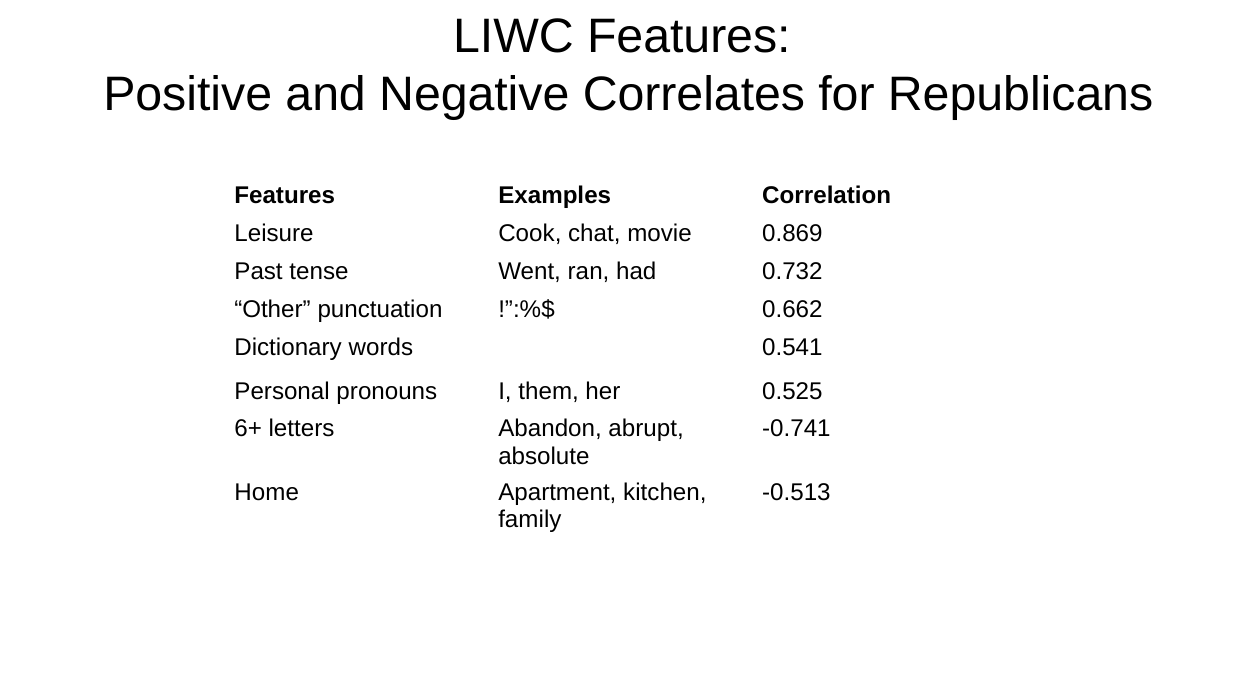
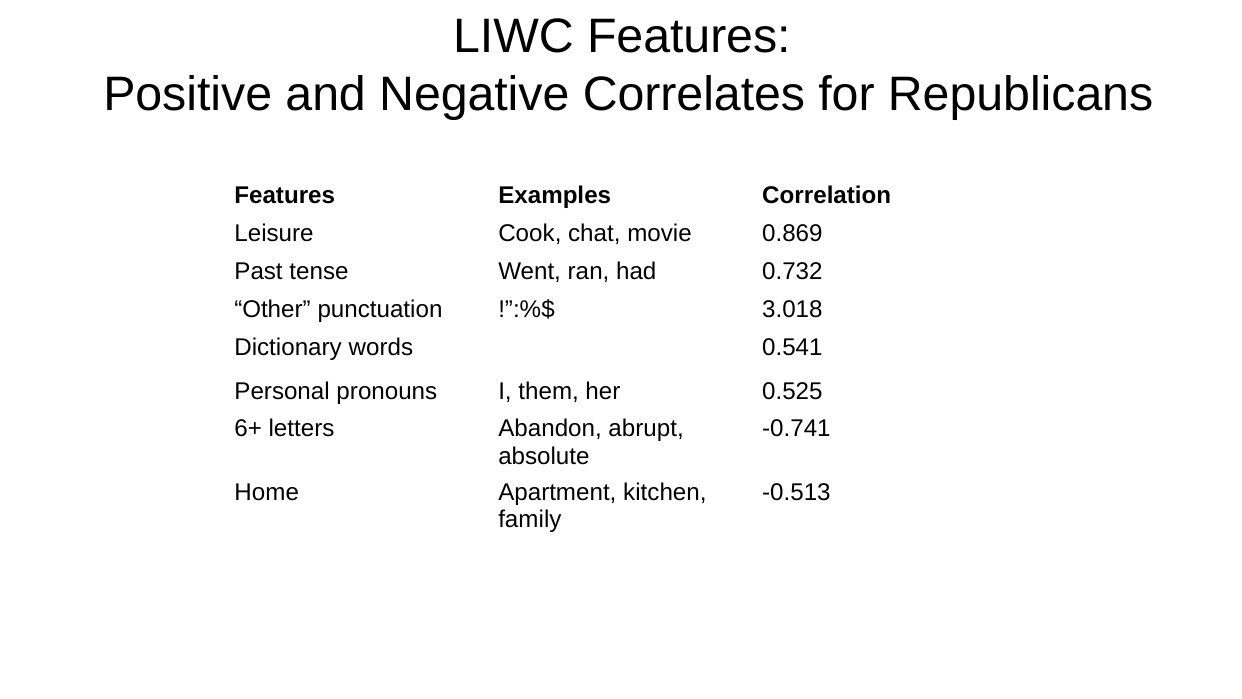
0.662: 0.662 -> 3.018
